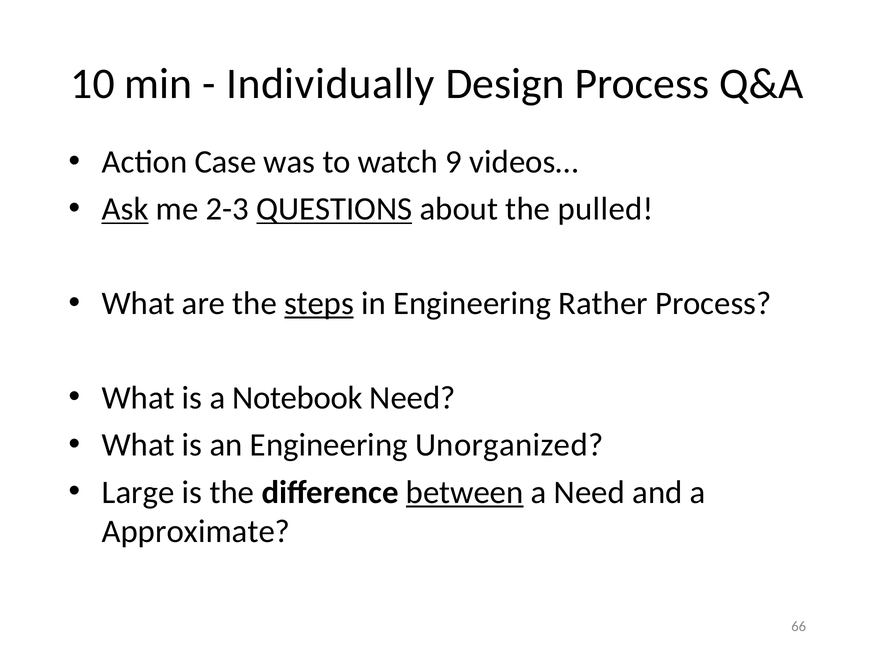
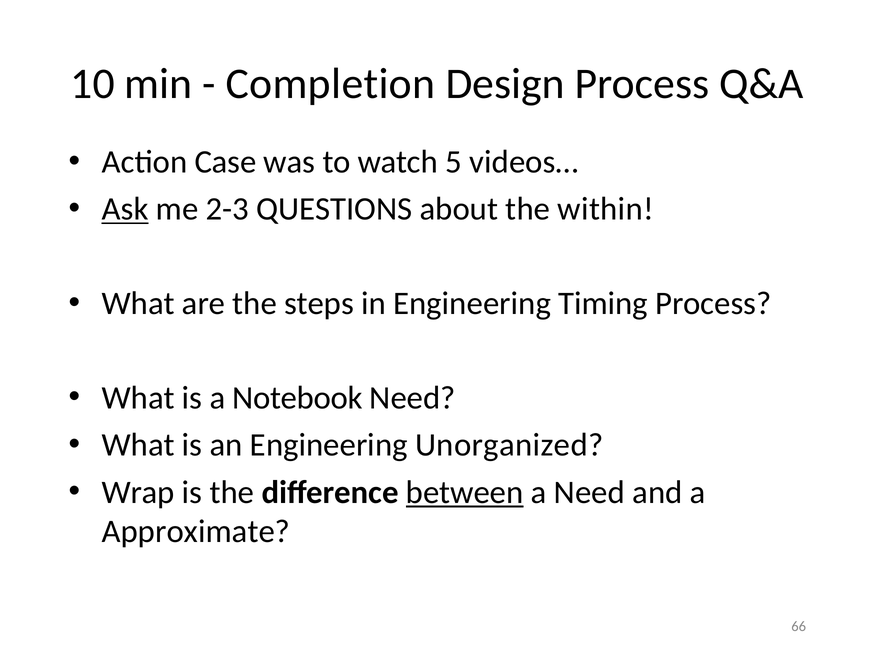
Individually: Individually -> Completion
9: 9 -> 5
QUESTIONS underline: present -> none
pulled: pulled -> within
steps underline: present -> none
Rather: Rather -> Timing
Large: Large -> Wrap
